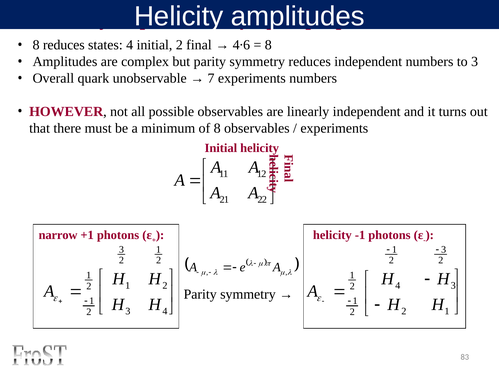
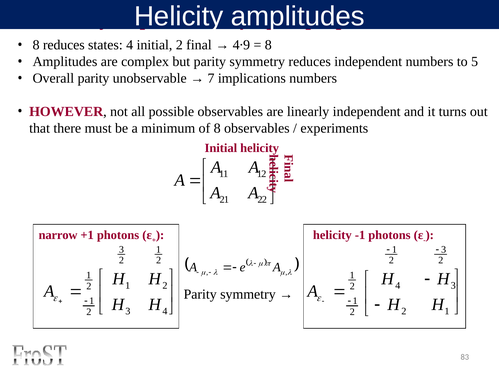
4∙6: 4∙6 -> 4∙9
to 3: 3 -> 5
Overall quark: quark -> parity
7 experiments: experiments -> implications
